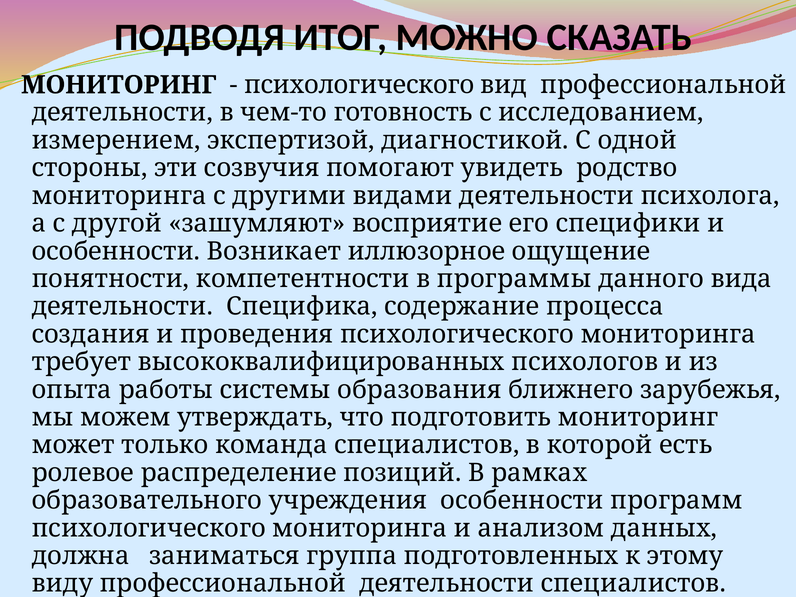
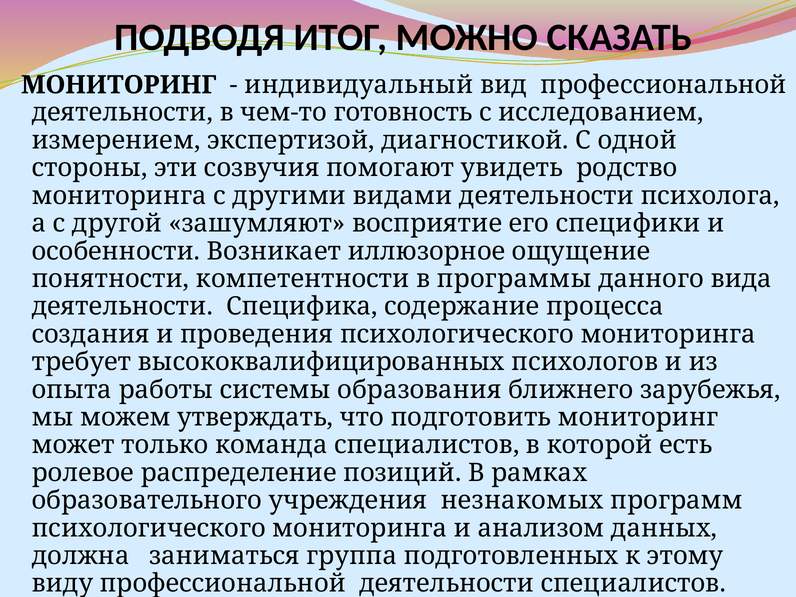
психологического at (359, 85): психологического -> индивидуальный
учреждения особенности: особенности -> незнакомых
